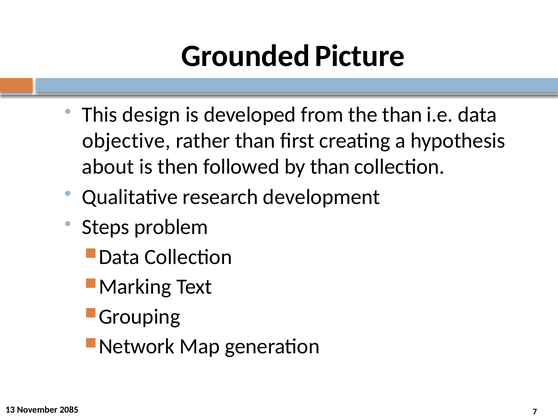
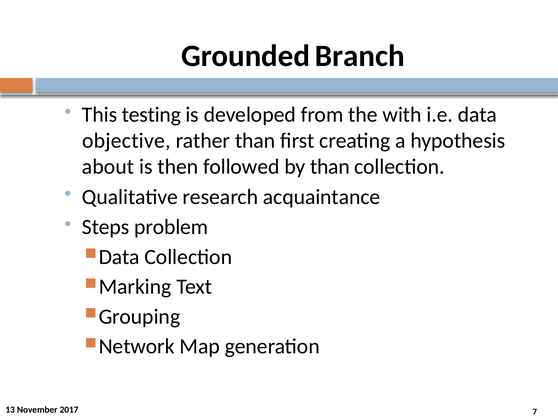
Picture: Picture -> Branch
design: design -> testing
the than: than -> with
development: development -> acquaintance
2085: 2085 -> 2017
